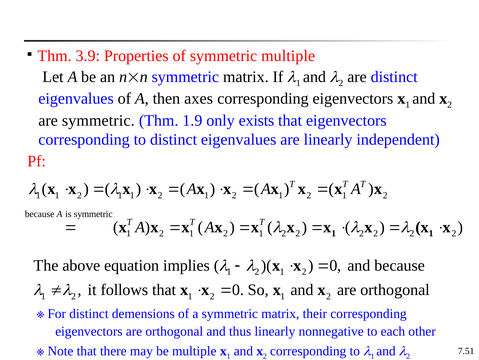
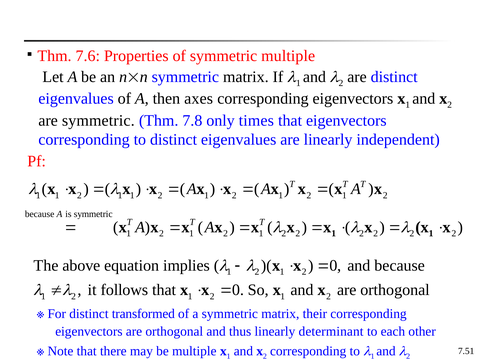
3.9: 3.9 -> 7.6
1.9: 1.9 -> 7.8
exists: exists -> times
demensions: demensions -> transformed
nonnegative: nonnegative -> determinant
